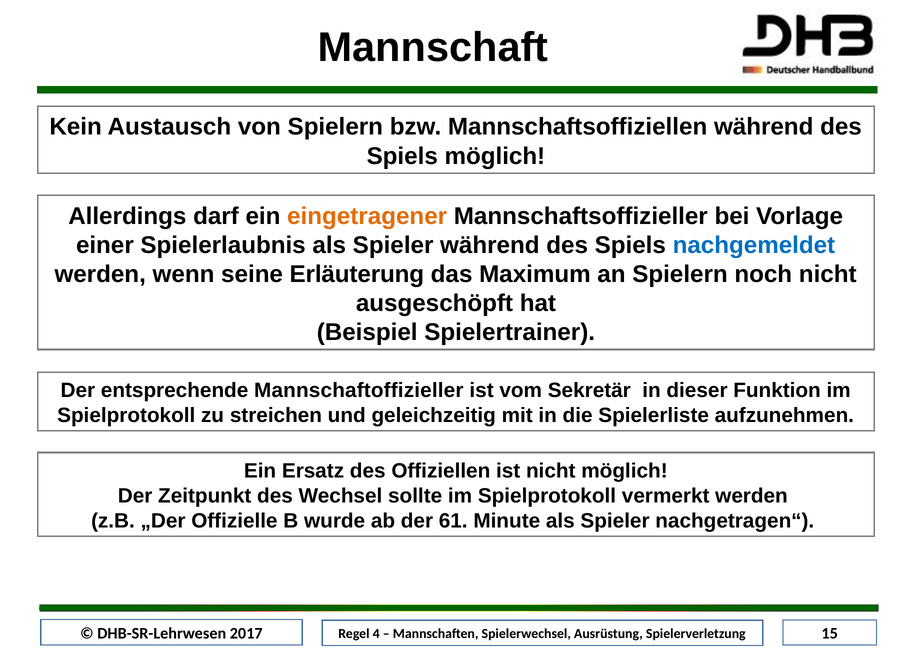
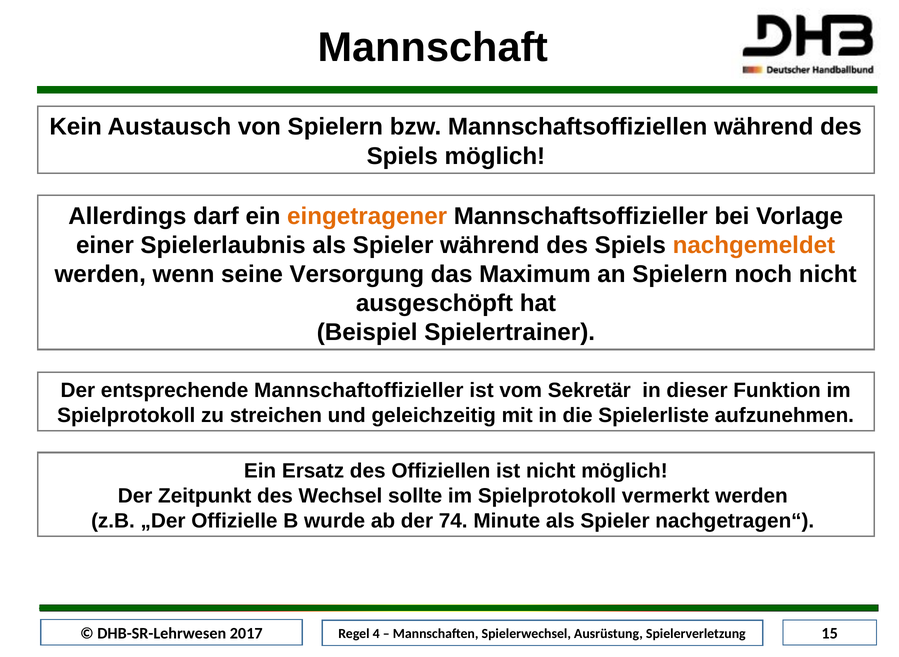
nachgemeldet colour: blue -> orange
Erläuterung: Erläuterung -> Versorgung
61: 61 -> 74
